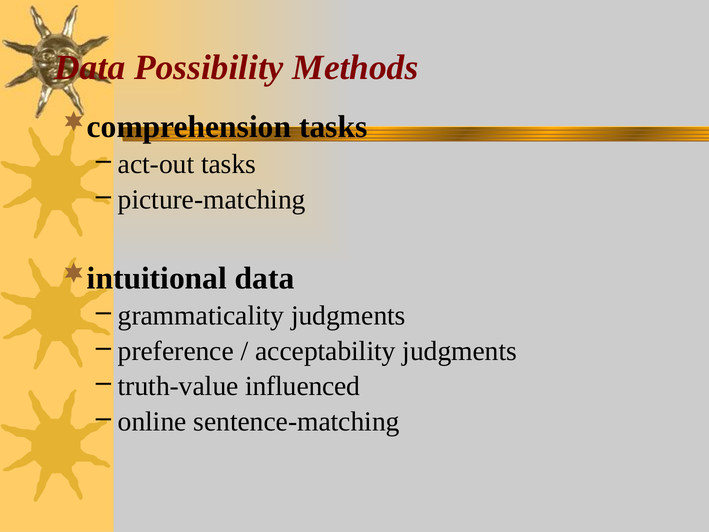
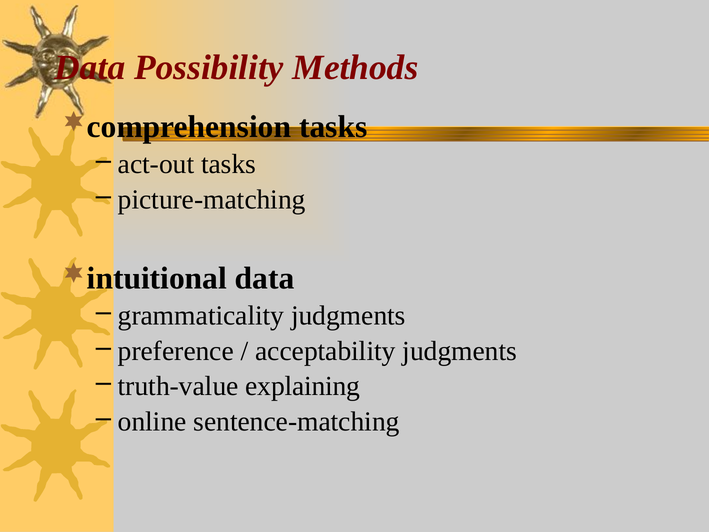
influenced: influenced -> explaining
